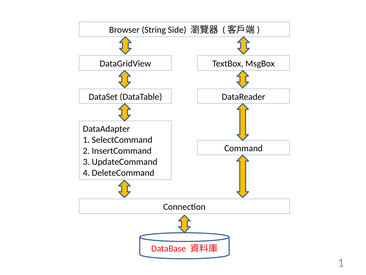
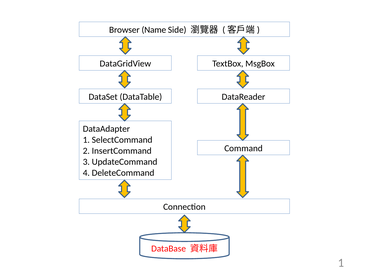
String: String -> Name
